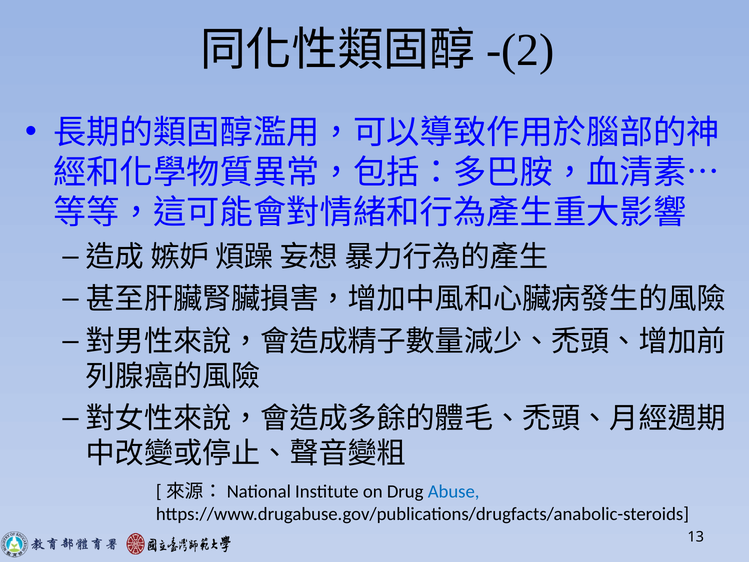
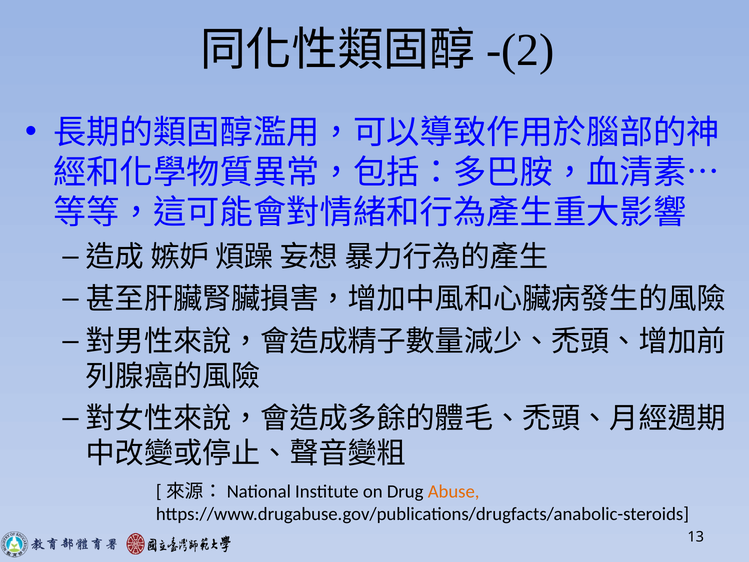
Abuse colour: blue -> orange
